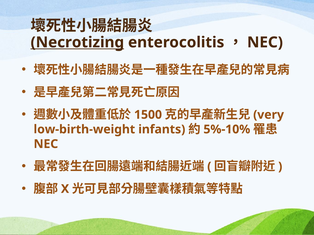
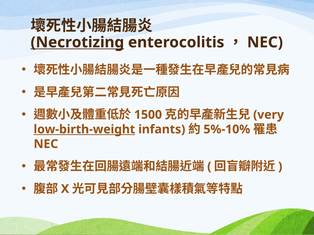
low-birth-weight underline: none -> present
